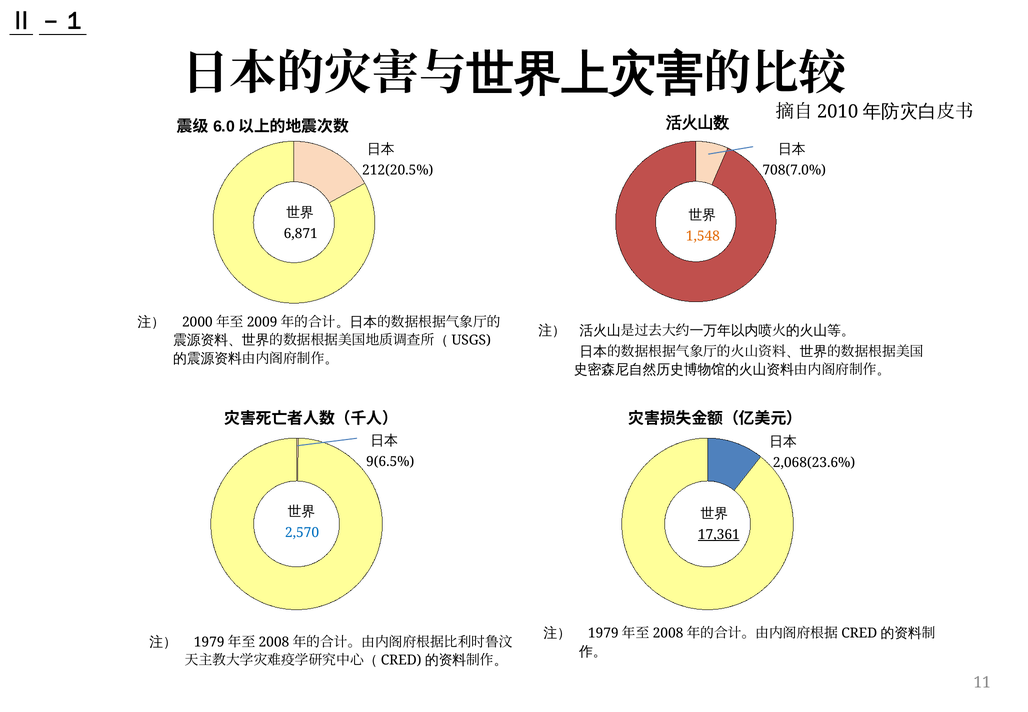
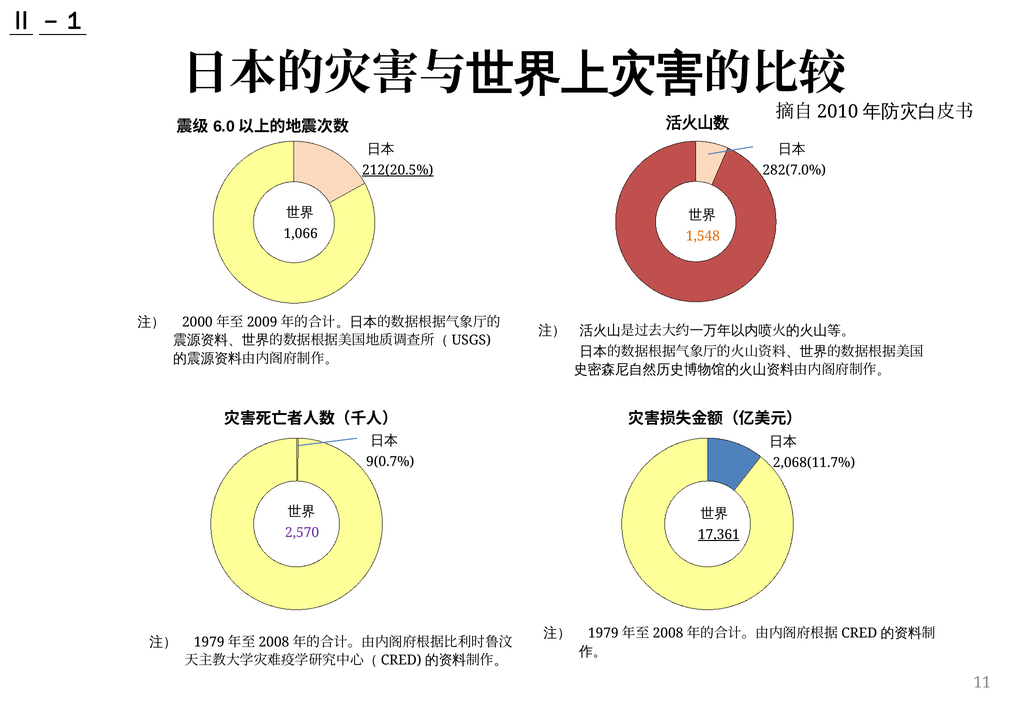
212(20.5% underline: none -> present
708(7.0%: 708(7.0% -> 282(7.0%
6,871: 6,871 -> 1,066
9(6.5%: 9(6.5% -> 9(0.7%
2,068(23.6%: 2,068(23.6% -> 2,068(11.7%
2,570 colour: blue -> purple
